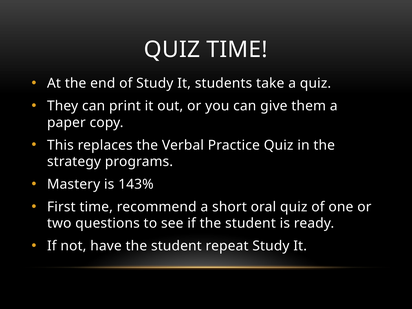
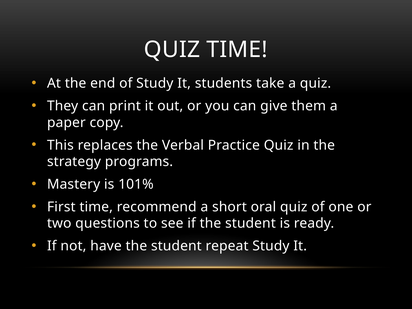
143%: 143% -> 101%
